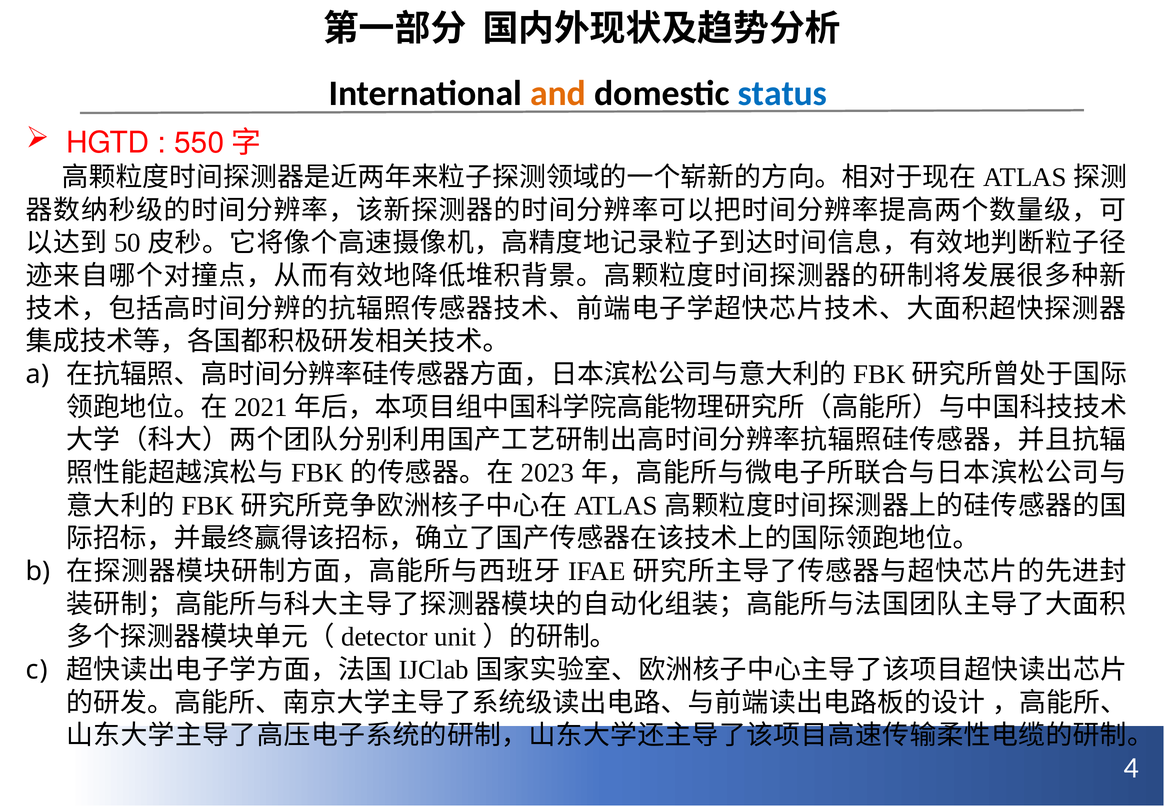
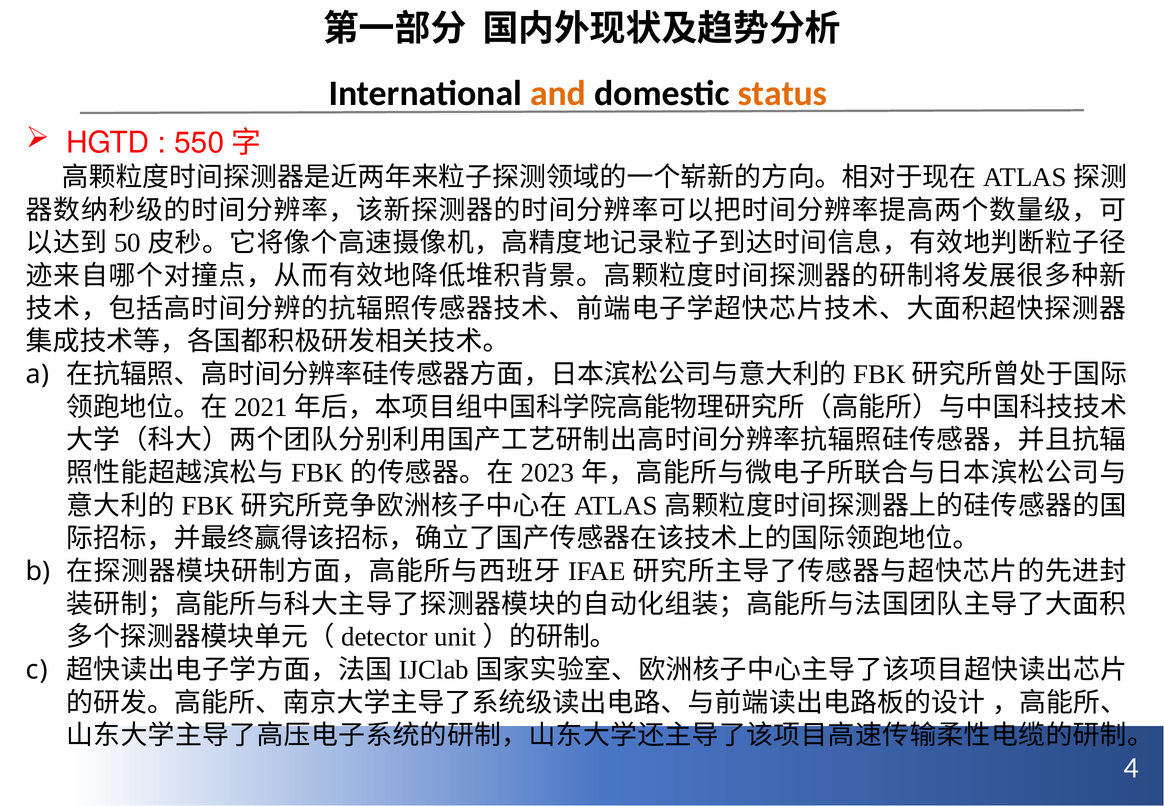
status colour: blue -> orange
